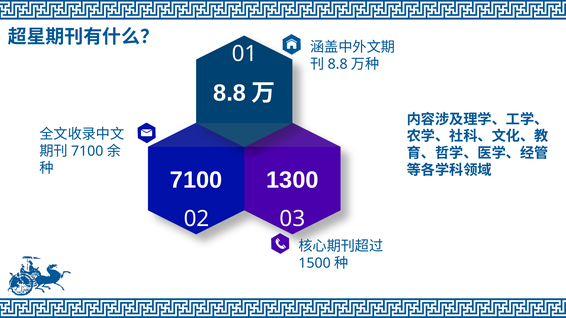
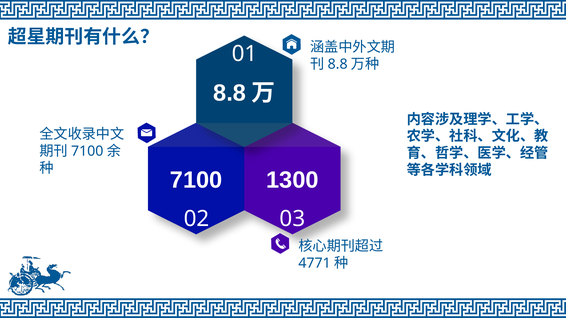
1500: 1500 -> 4771
